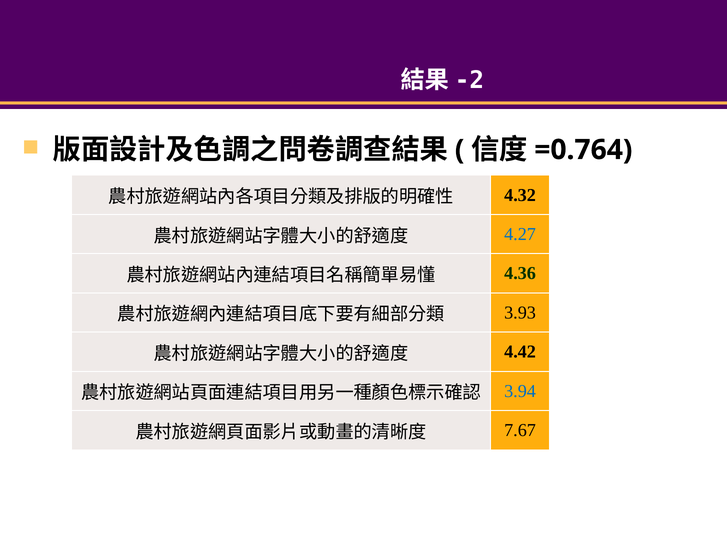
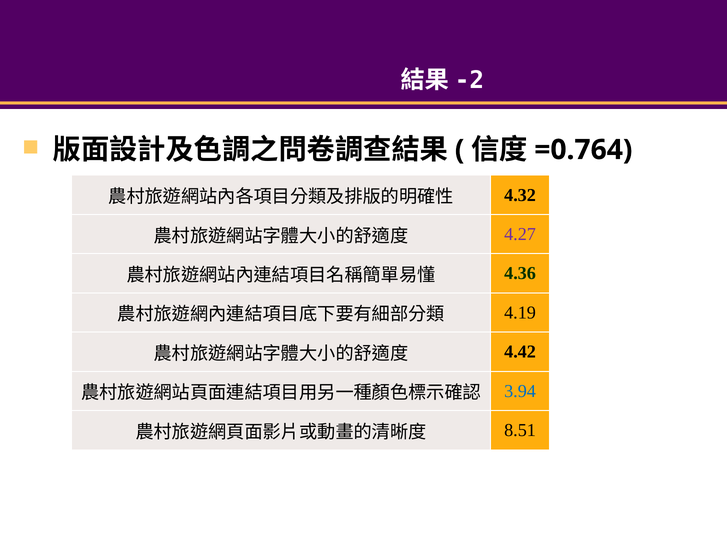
4.27 colour: blue -> purple
3.93: 3.93 -> 4.19
7.67: 7.67 -> 8.51
